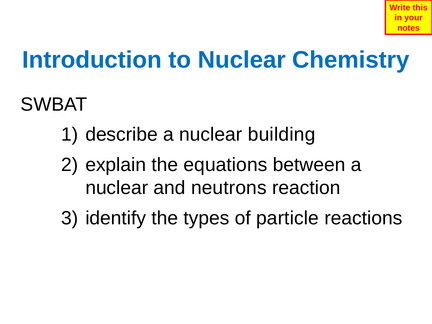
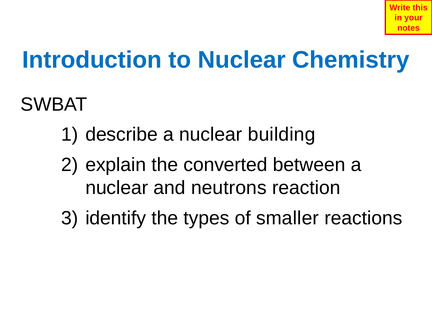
equations: equations -> converted
particle: particle -> smaller
